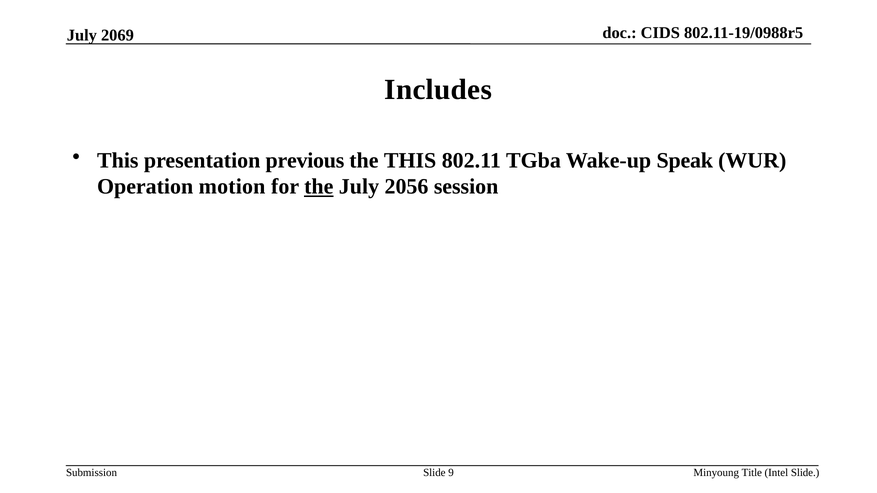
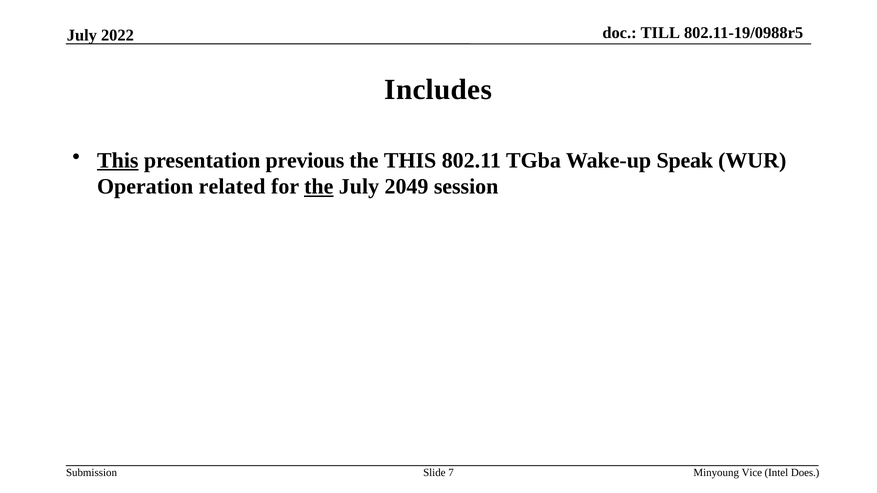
CIDS: CIDS -> TILL
2069: 2069 -> 2022
This at (118, 161) underline: none -> present
motion: motion -> related
2056: 2056 -> 2049
9: 9 -> 7
Title: Title -> Vice
Intel Slide: Slide -> Does
